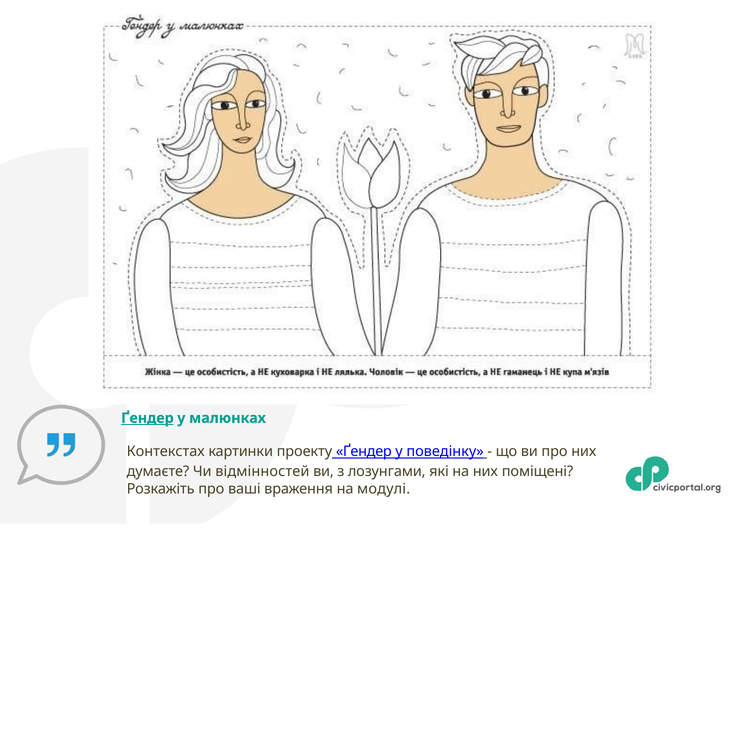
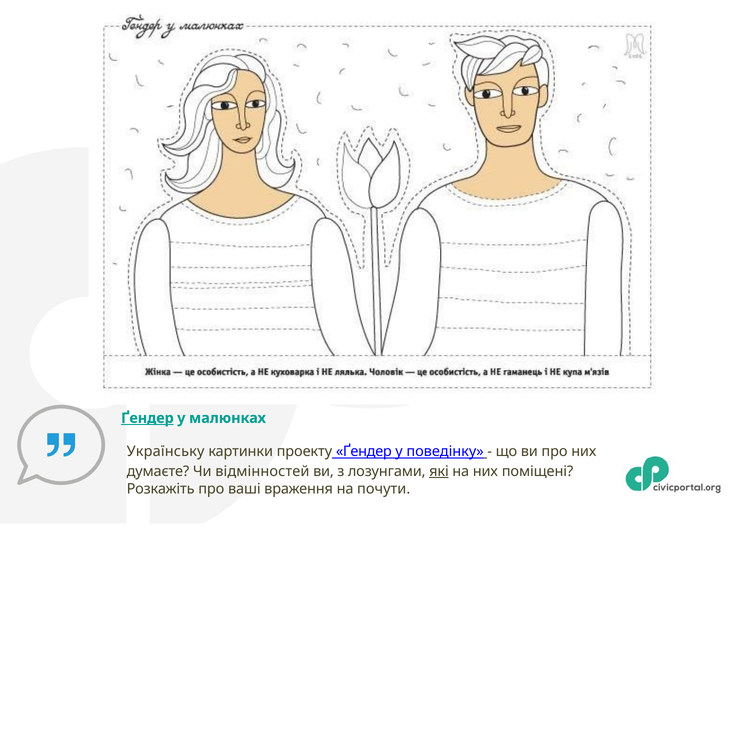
Контекстах: Контекстах -> Українську
які underline: none -> present
модулі: модулі -> почути
